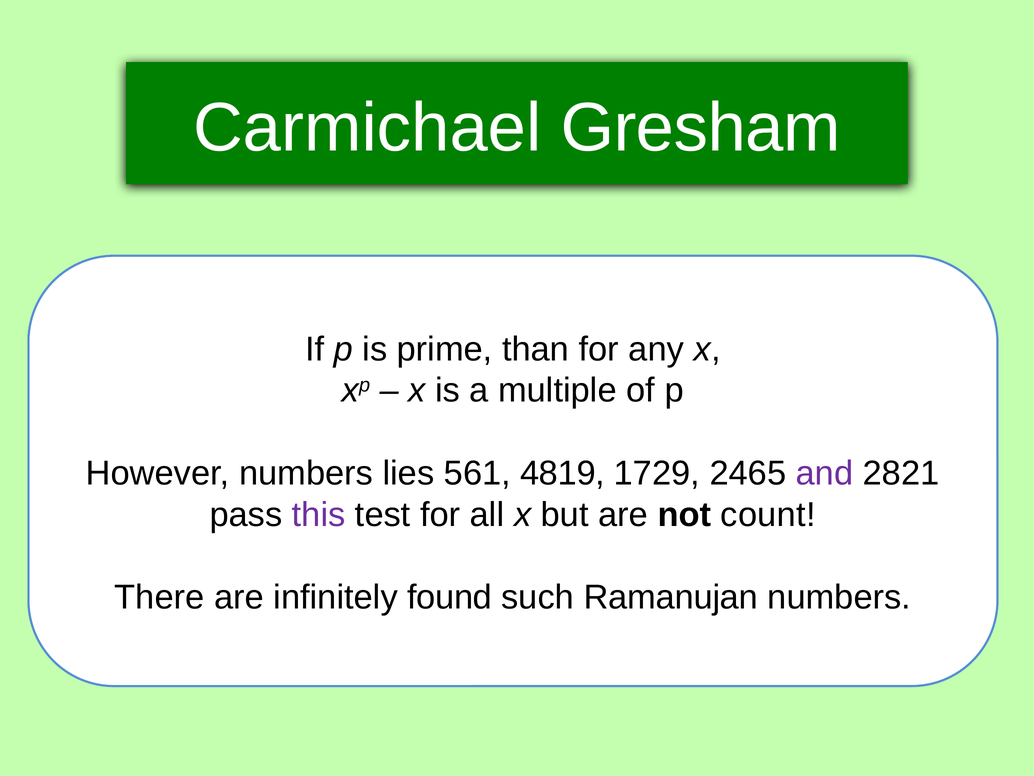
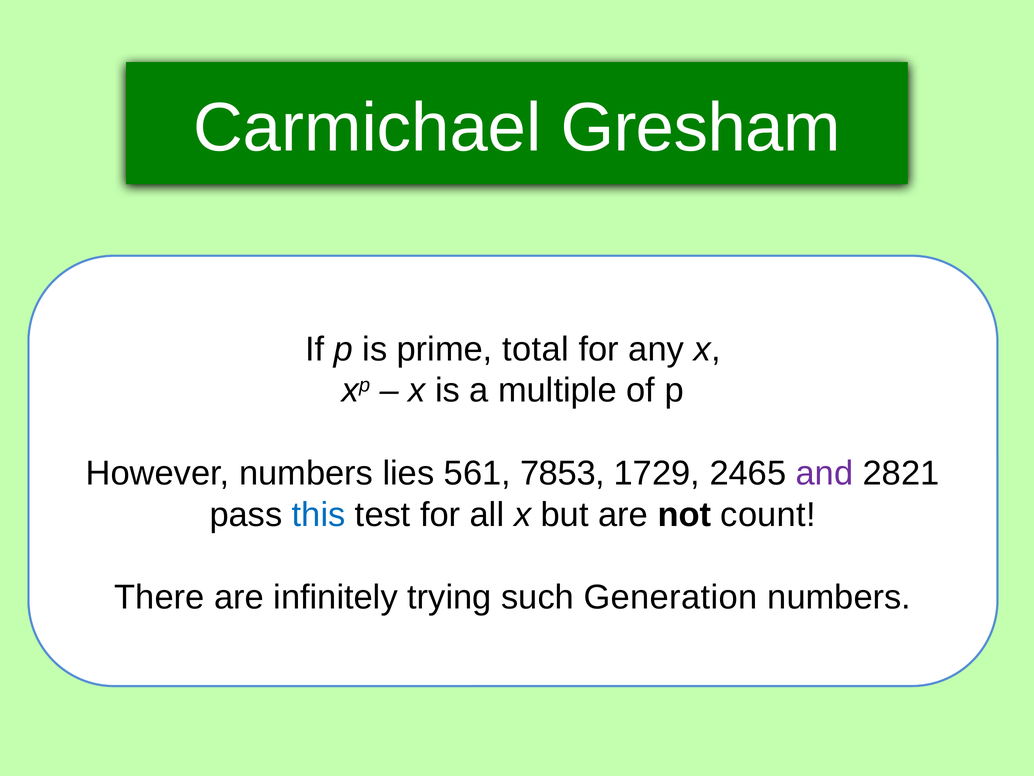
than: than -> total
4819: 4819 -> 7853
this colour: purple -> blue
found: found -> trying
Ramanujan: Ramanujan -> Generation
